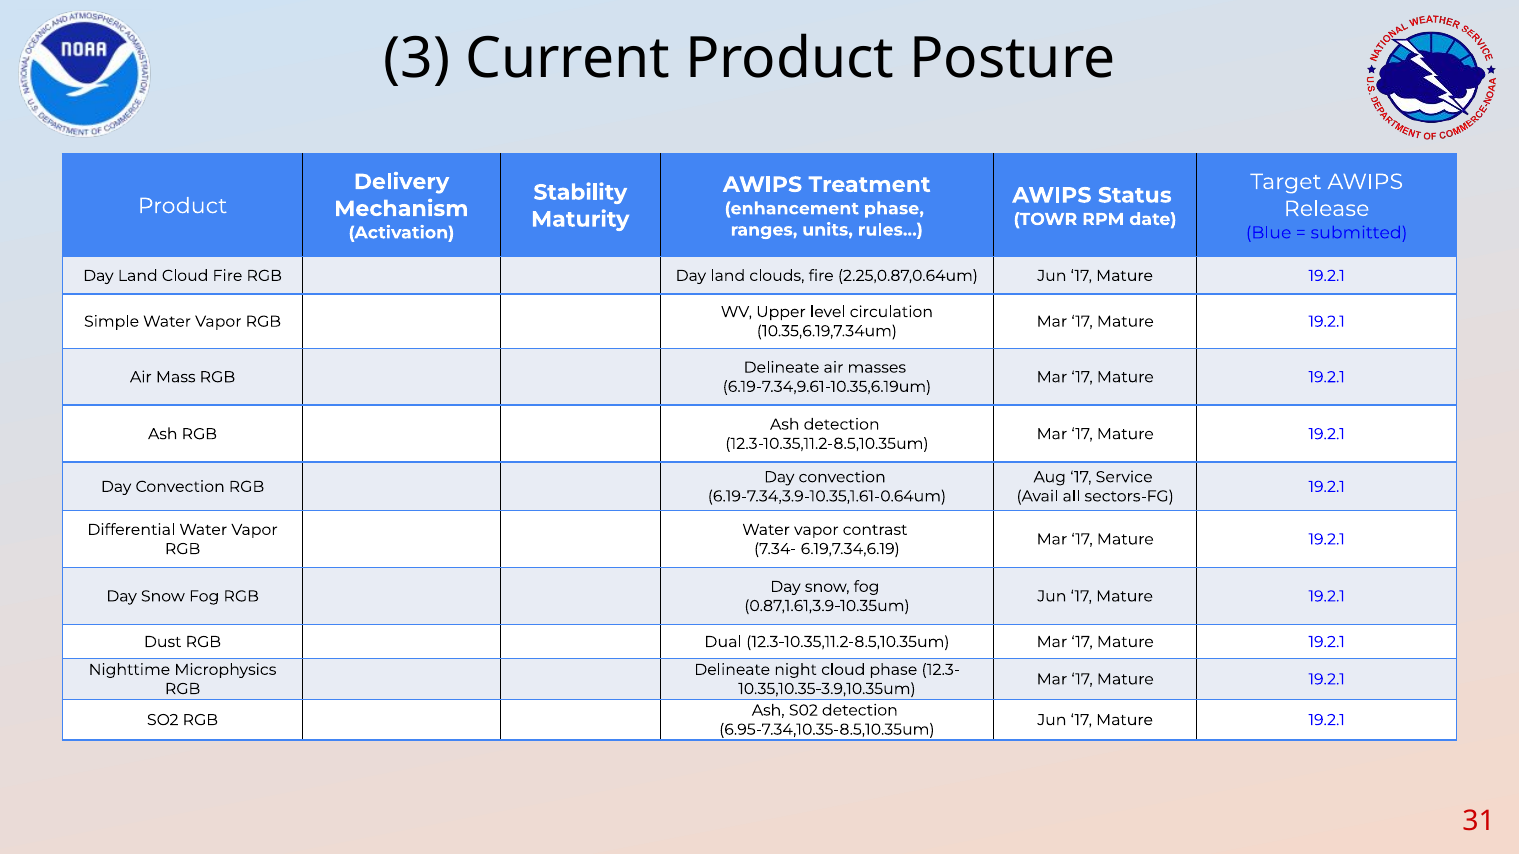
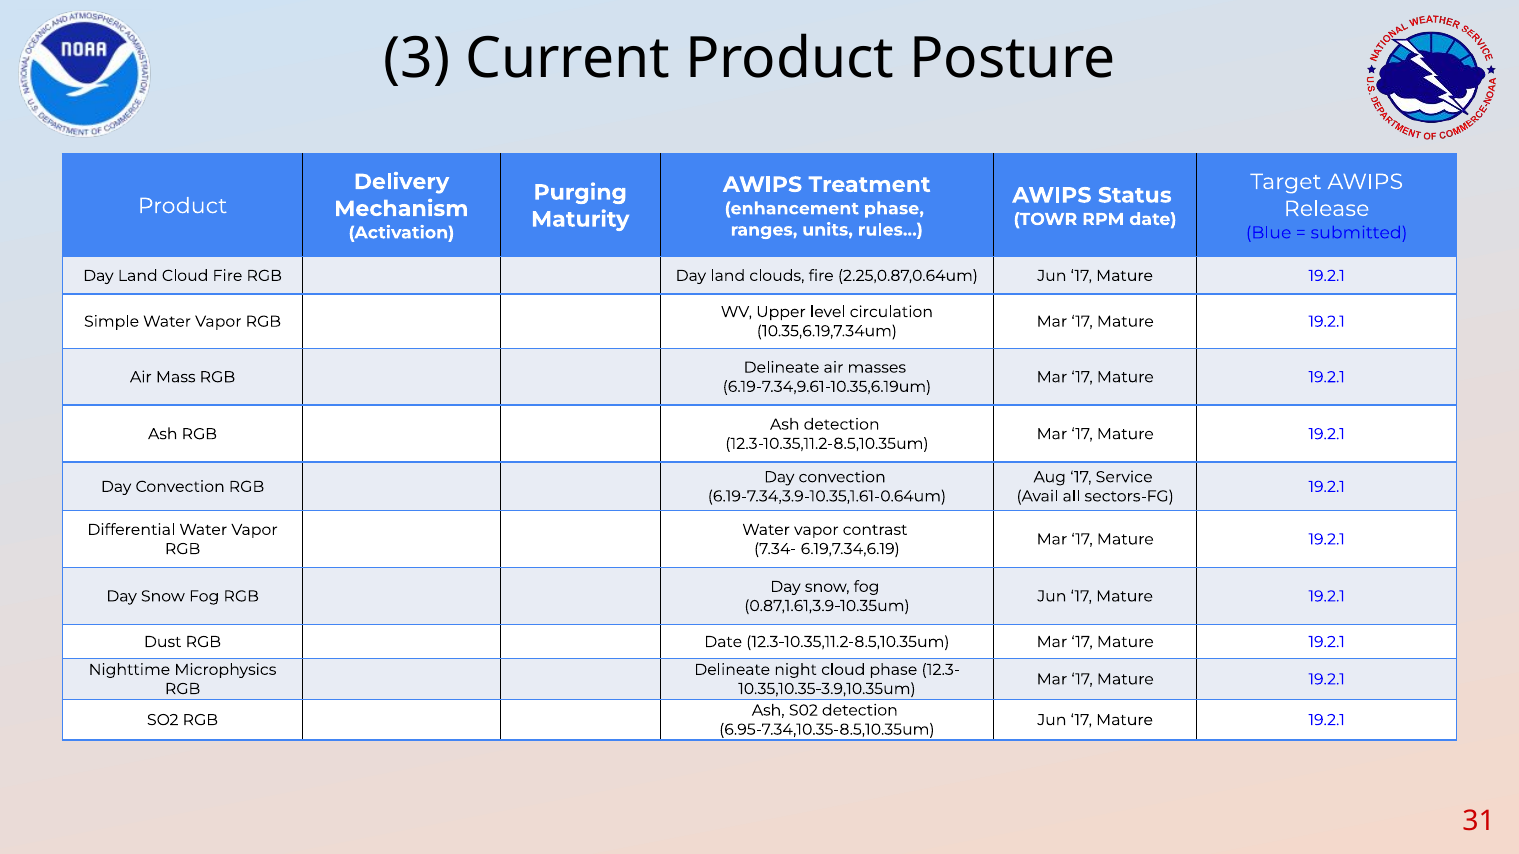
Stability: Stability -> Purging
RGB Dual: Dual -> Date
